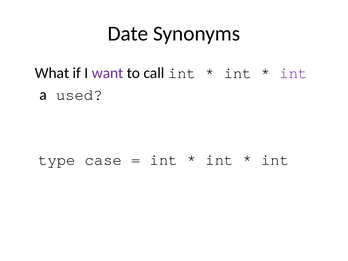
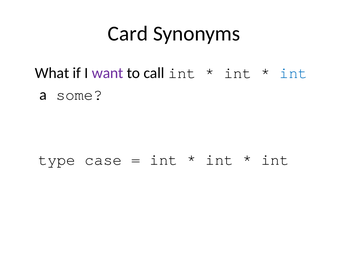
Date: Date -> Card
int at (293, 73) colour: purple -> blue
used: used -> some
